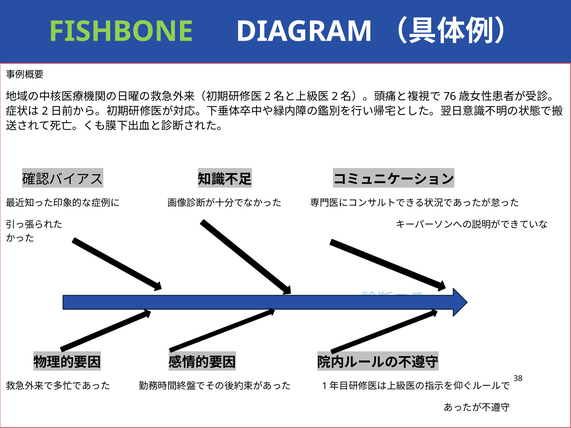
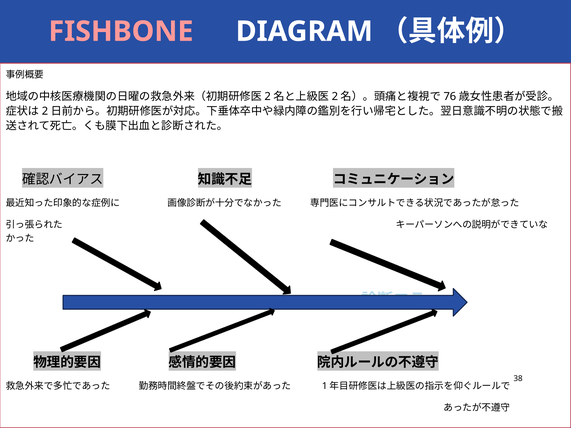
FISHBONE colour: light green -> pink
